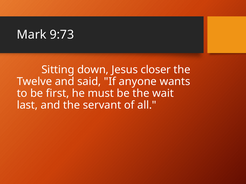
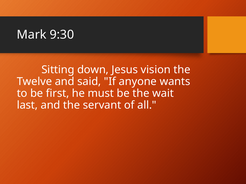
9:73: 9:73 -> 9:30
closer: closer -> vision
